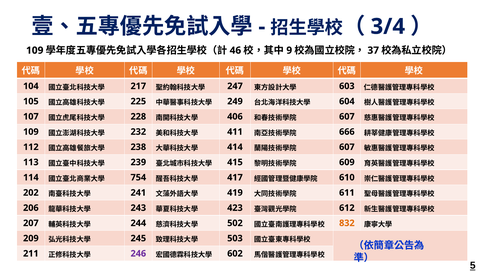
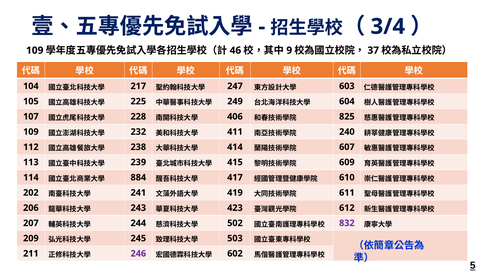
607 at (347, 116): 607 -> 825
666: 666 -> 240
754: 754 -> 884
832 colour: orange -> purple
